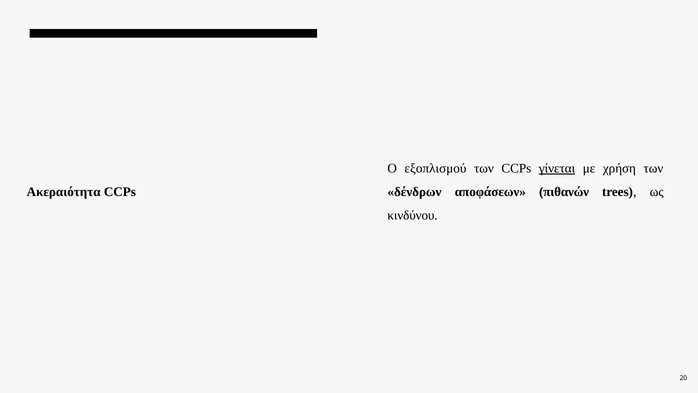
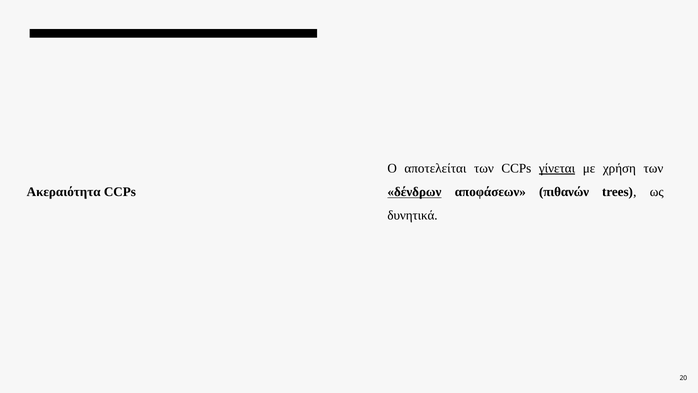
εξοπλισμού: εξοπλισμού -> αποτελείται
δένδρων underline: none -> present
κινδύνου: κινδύνου -> δυνητικά
